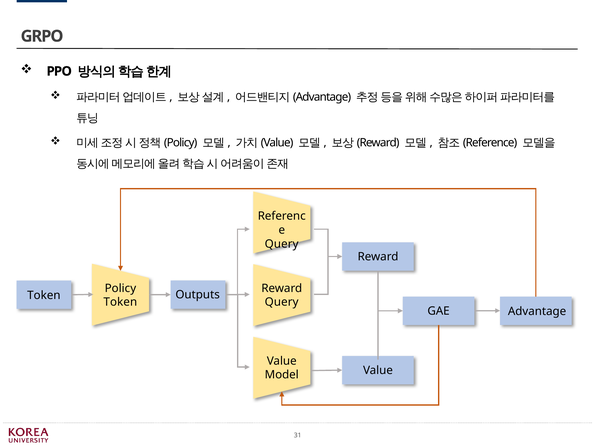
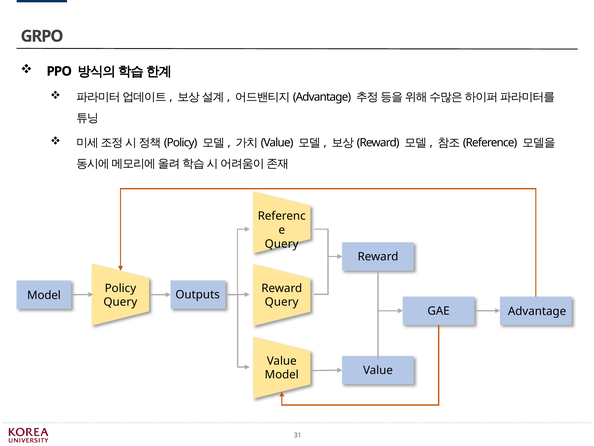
Token at (44, 295): Token -> Model
Token at (120, 302): Token -> Query
